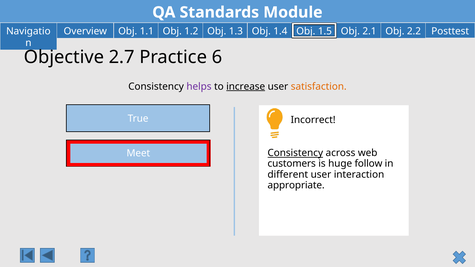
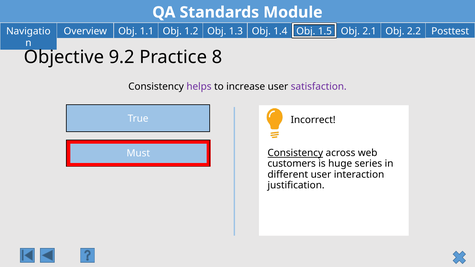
2.7: 2.7 -> 9.2
6: 6 -> 8
increase underline: present -> none
satisfaction colour: orange -> purple
Meet: Meet -> Must
follow: follow -> series
appropriate: appropriate -> justification
